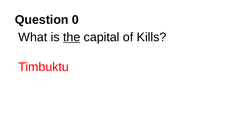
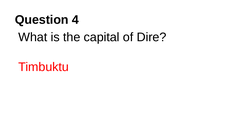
0: 0 -> 4
the underline: present -> none
Kills: Kills -> Dire
